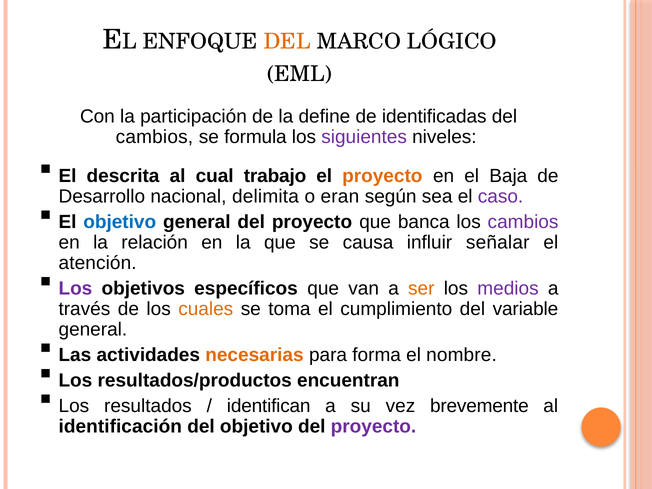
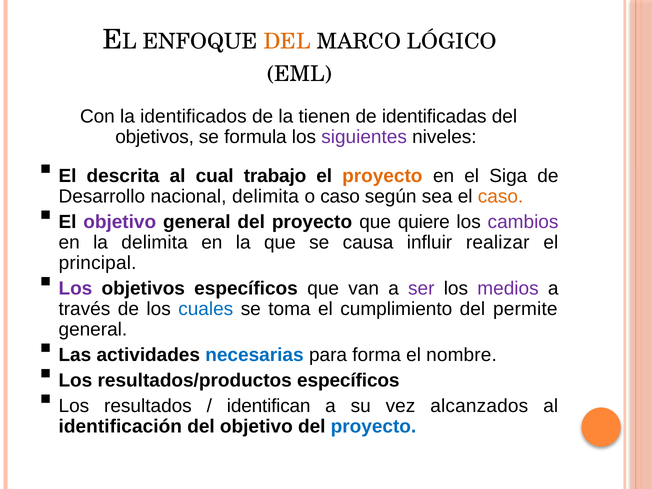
participación: participación -> identificados
define: define -> tienen
cambios at (154, 137): cambios -> objetivos
Baja: Baja -> Siga
o eran: eran -> caso
caso at (501, 197) colour: purple -> orange
objetivo at (120, 222) colour: blue -> purple
banca: banca -> quiere
la relación: relación -> delimita
señalar: señalar -> realizar
atención: atención -> principal
ser colour: orange -> purple
cuales colour: orange -> blue
variable: variable -> permite
necesarias colour: orange -> blue
resultados/productos encuentran: encuentran -> específicos
brevemente: brevemente -> alcanzados
proyecto at (373, 426) colour: purple -> blue
